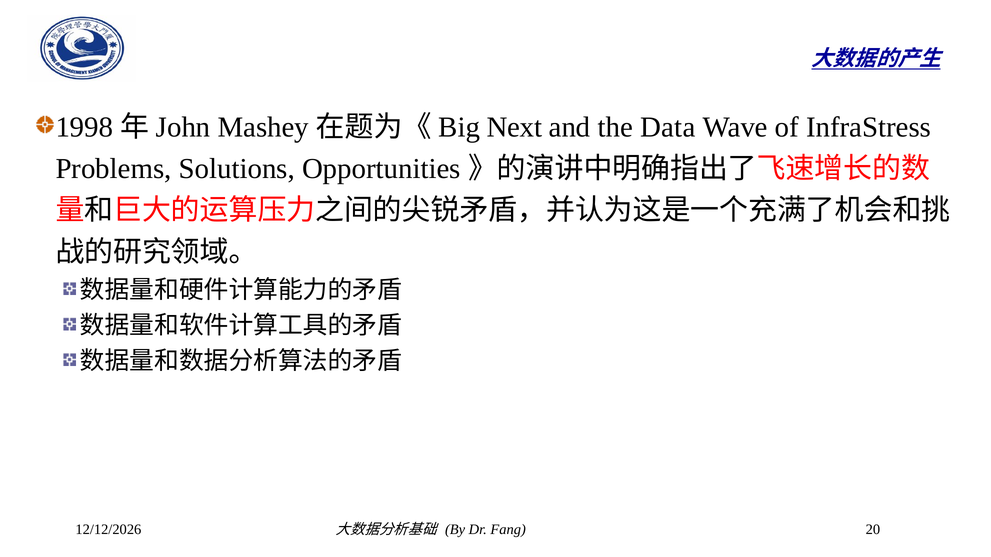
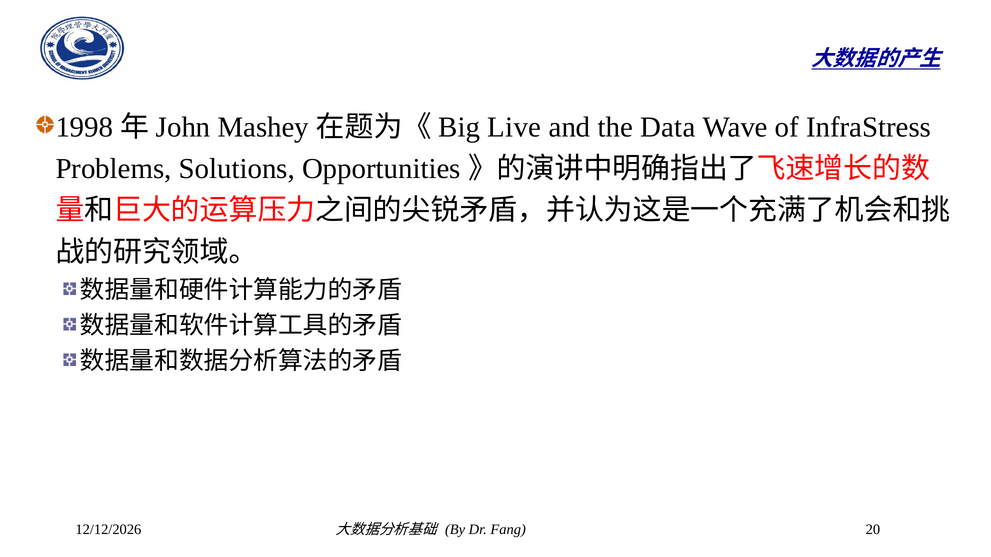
Next: Next -> Live
